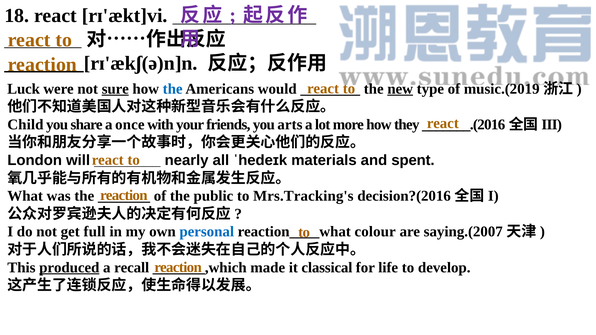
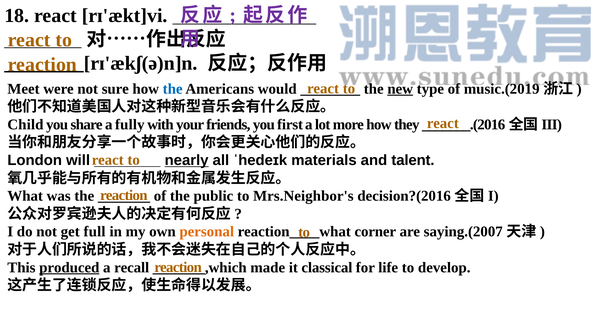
Luck: Luck -> Meet
sure underline: present -> none
once: once -> fully
arts: arts -> first
nearly underline: none -> present
spent: spent -> talent
Mrs.Tracking's: Mrs.Tracking's -> Mrs.Neighbor's
personal colour: blue -> orange
colour: colour -> corner
